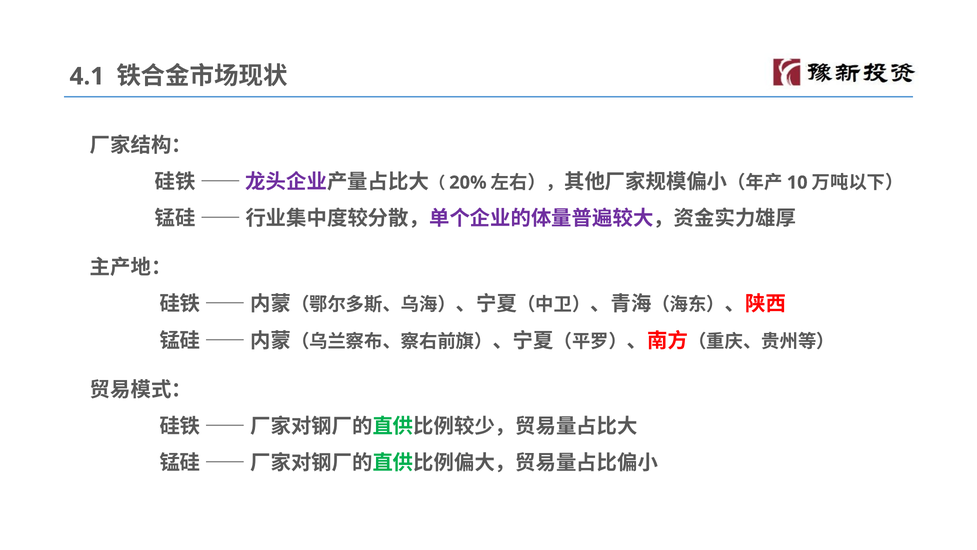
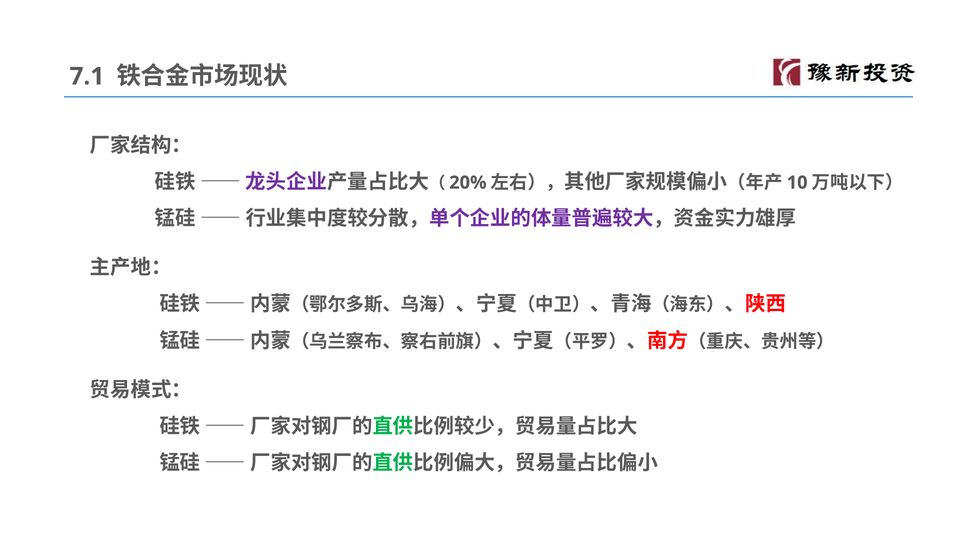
4.1: 4.1 -> 7.1
